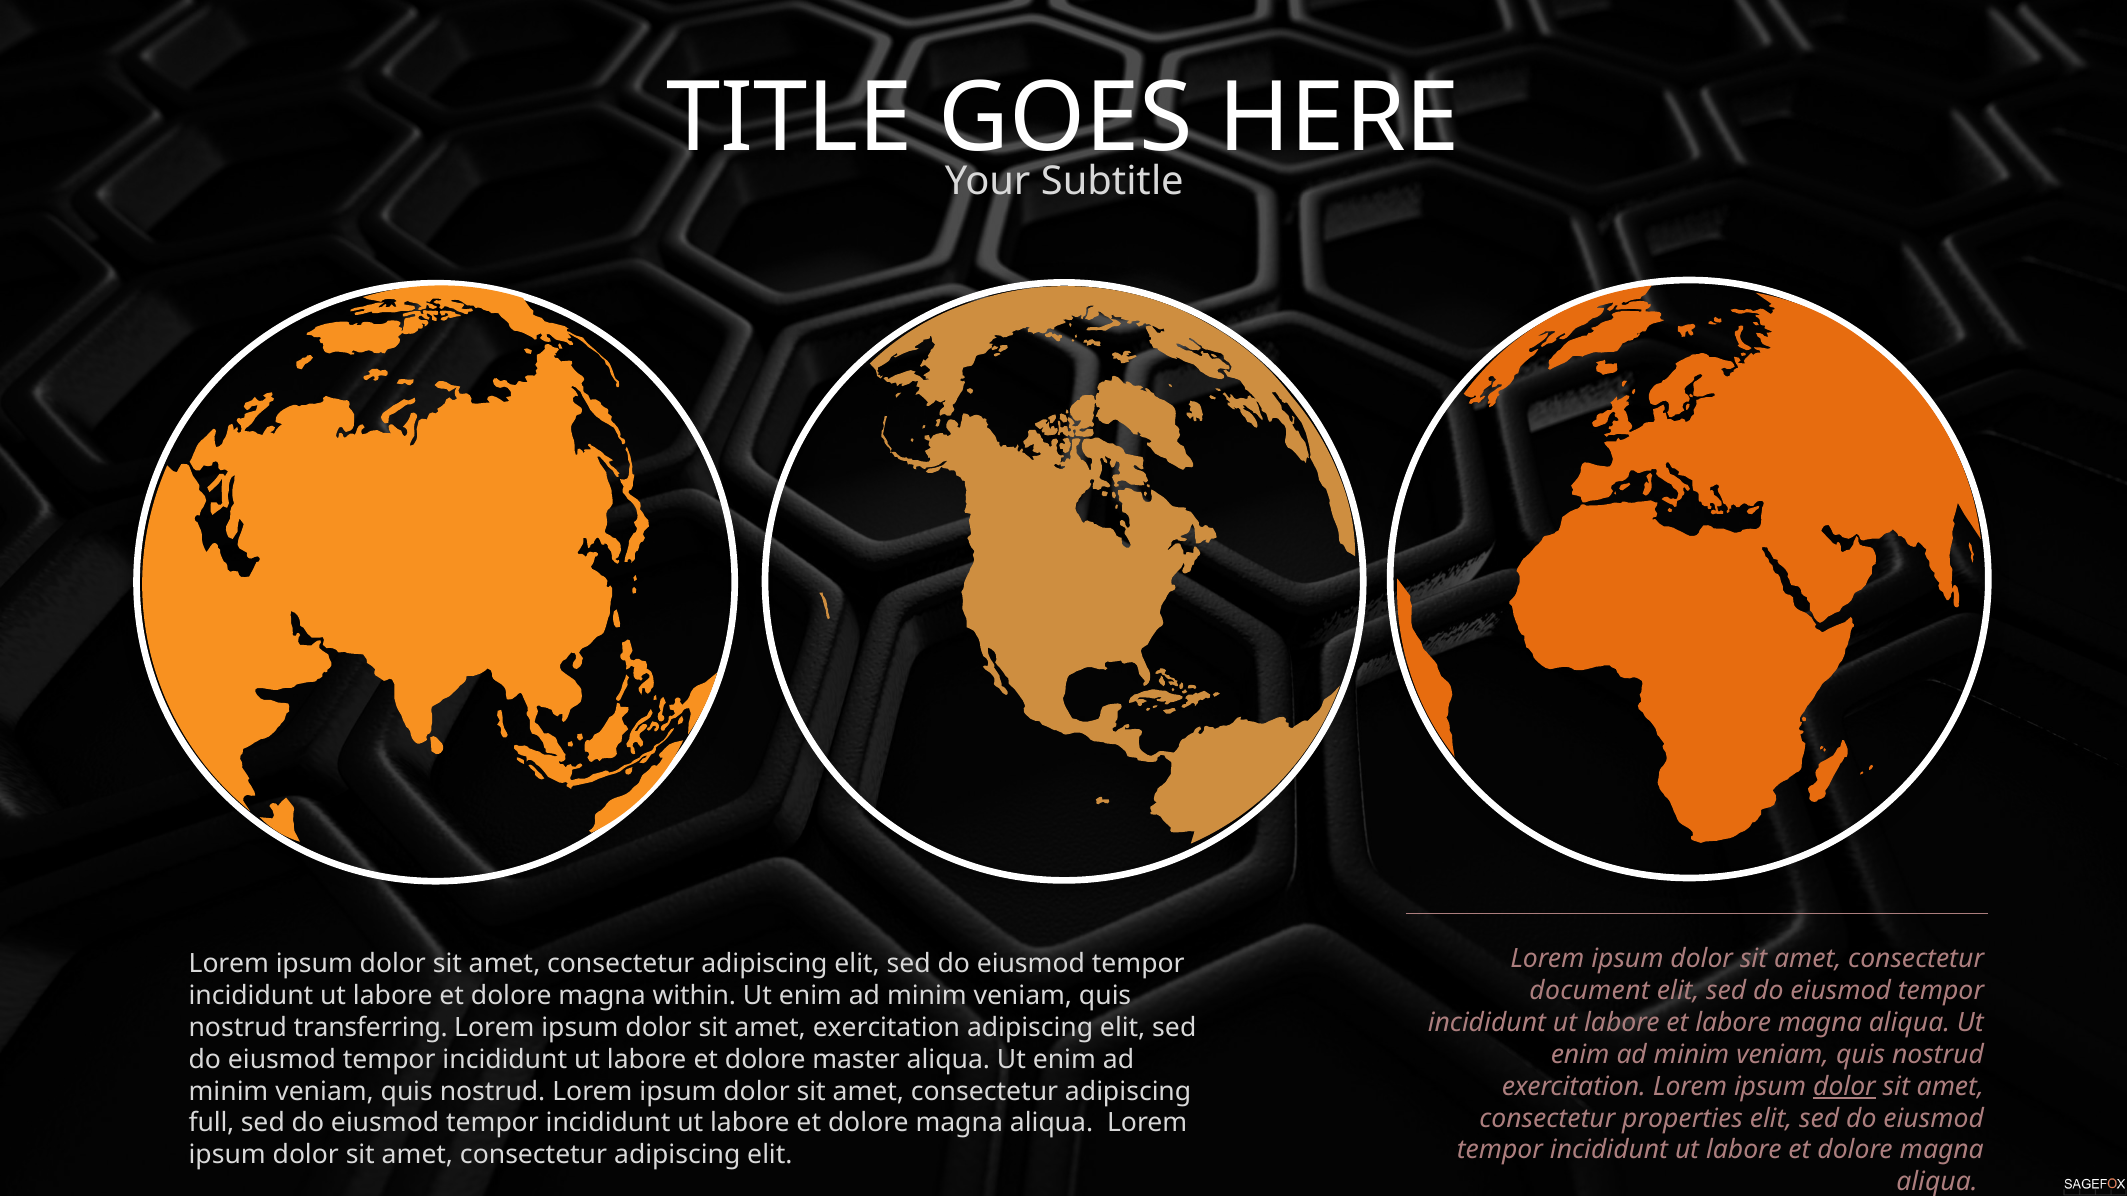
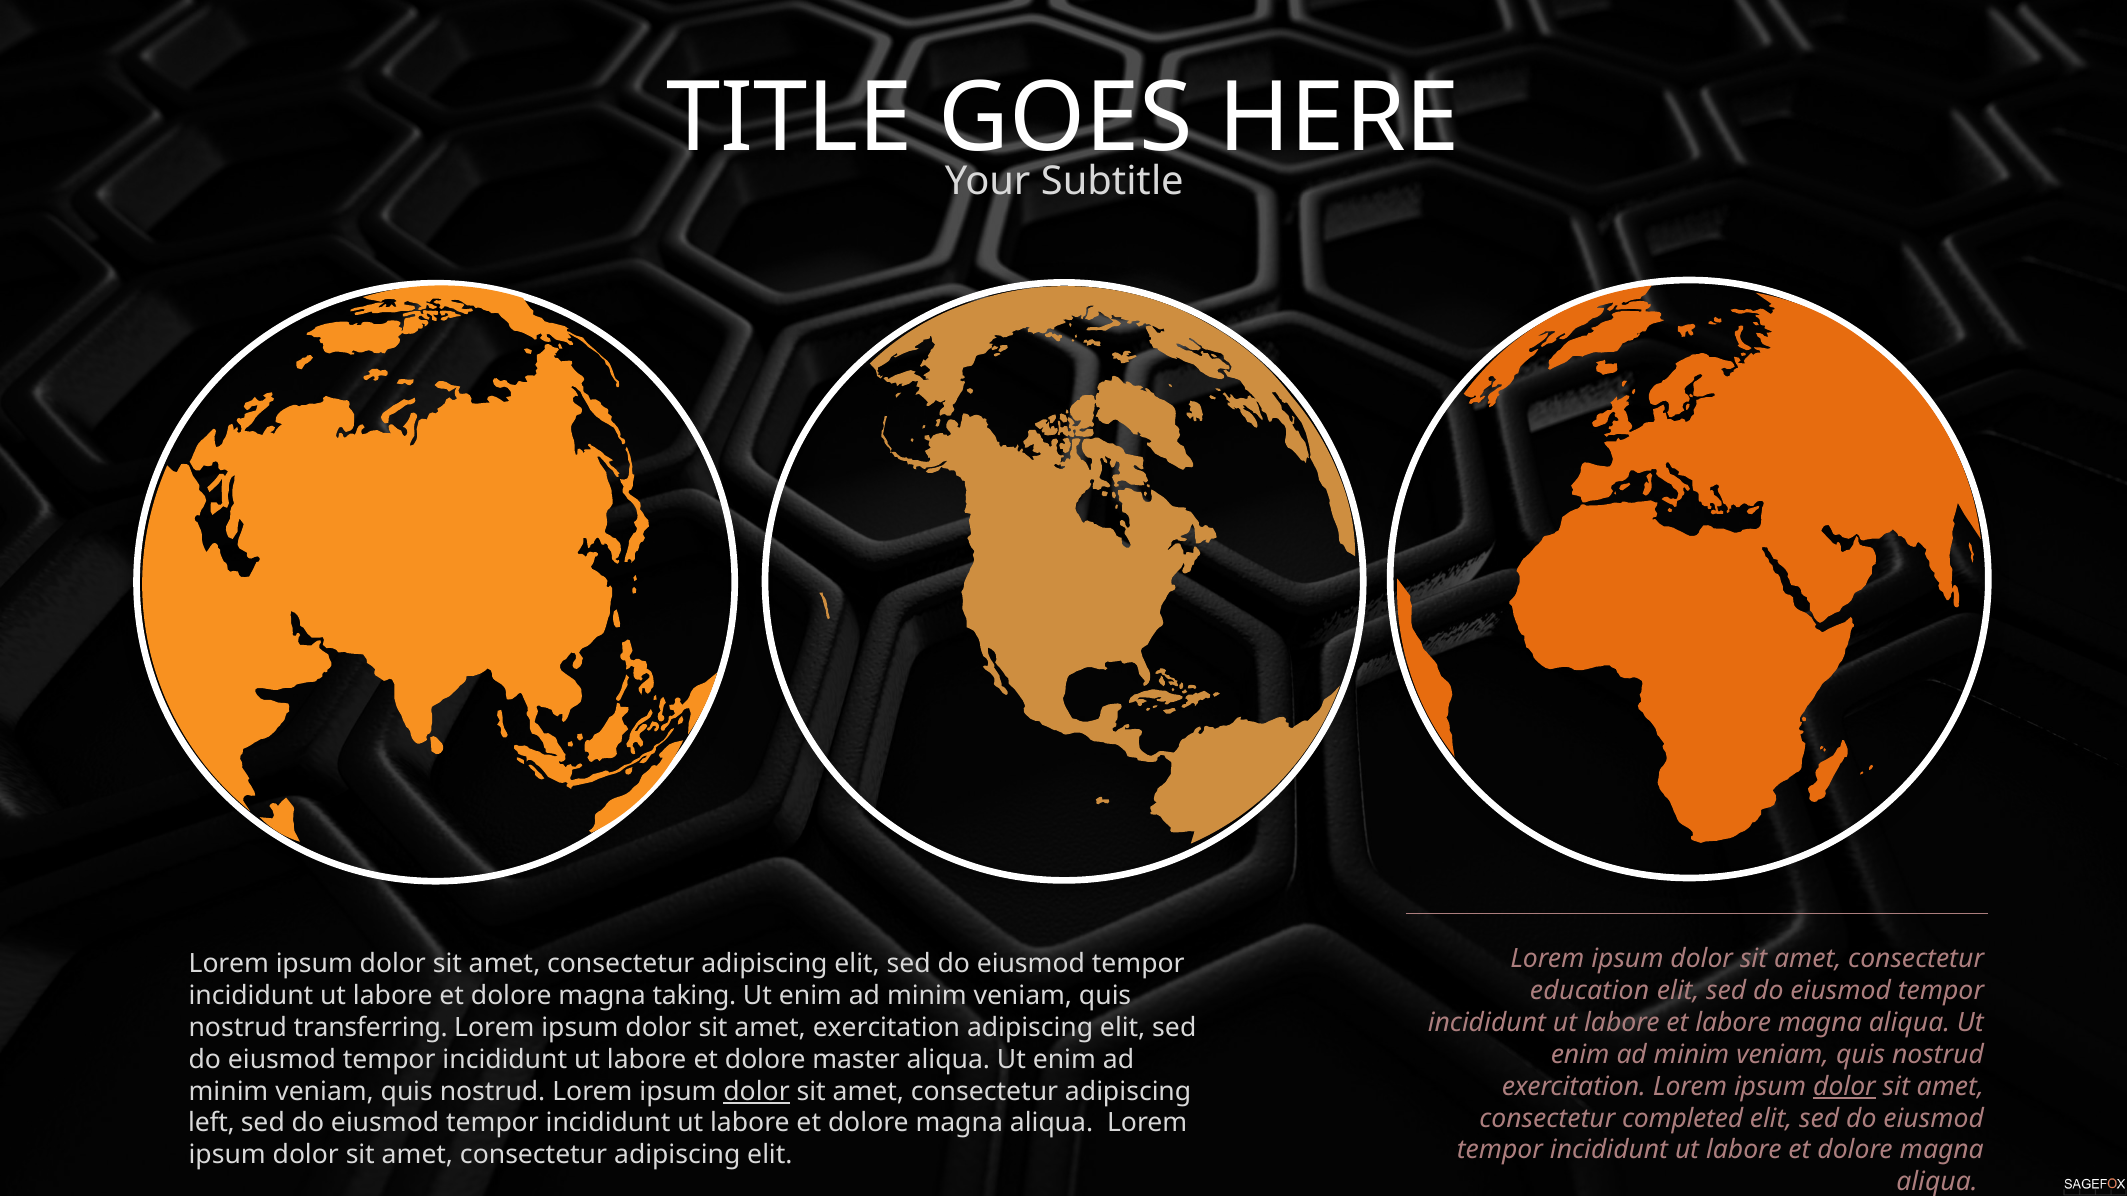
document: document -> education
within: within -> taking
dolor at (757, 1092) underline: none -> present
properties: properties -> completed
full: full -> left
